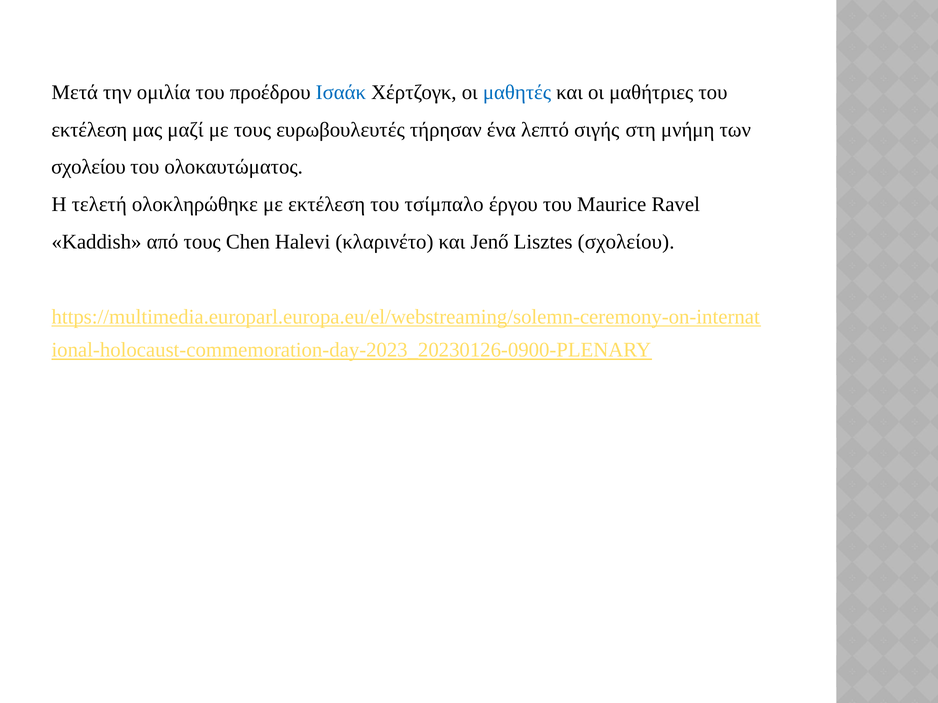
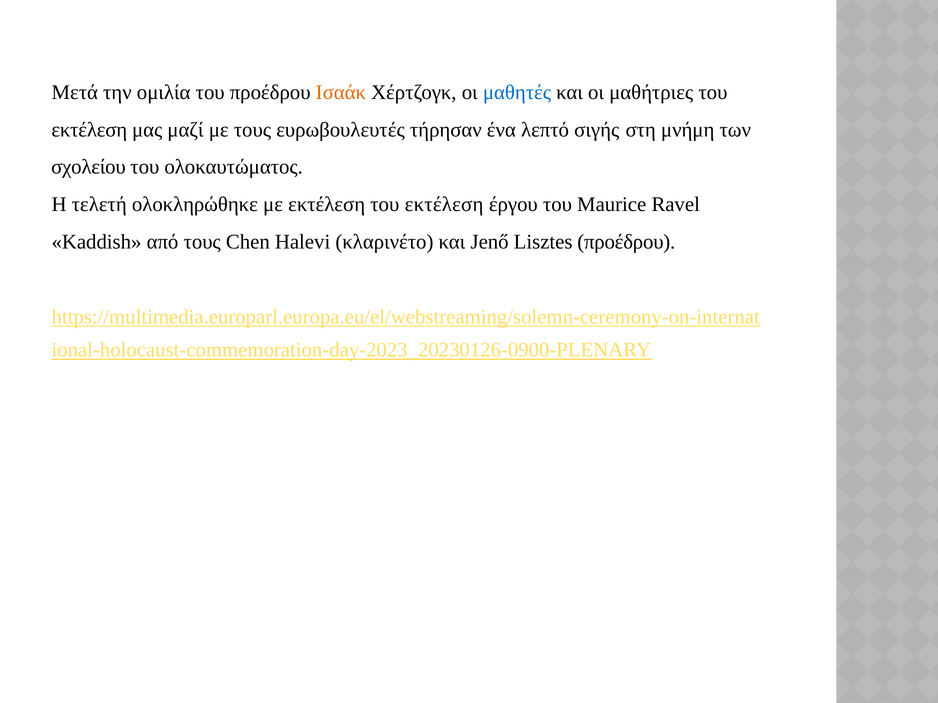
Ισαάκ colour: blue -> orange
εκτέλεση του τσίμπαλο: τσίμπαλο -> εκτέλεση
Lisztes σχολείου: σχολείου -> προέδρου
